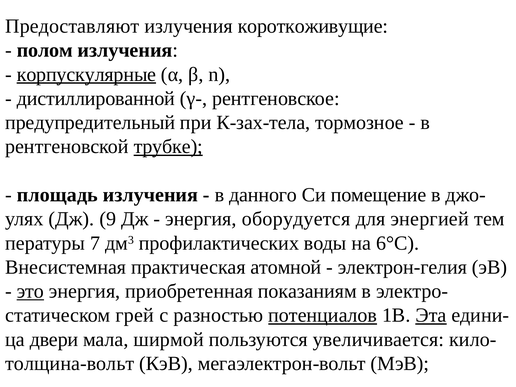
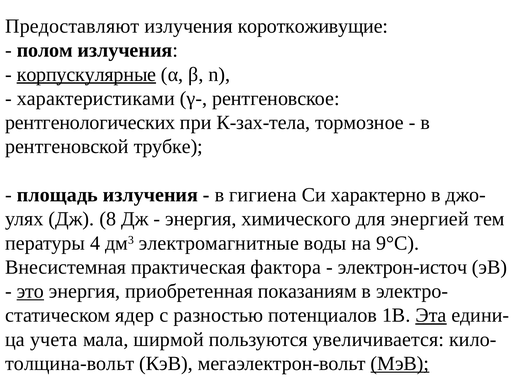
дистиллированной: дистиллированной -> характеристиками
предупредительный: предупредительный -> рентгенологических
трубке underline: present -> none
данного: данного -> гигиена
помещение: помещение -> характерно
9: 9 -> 8
оборудуется: оборудуется -> химического
7: 7 -> 4
профилактических: профилактических -> электромагнитные
6°С: 6°С -> 9°С
атомной: атомной -> фактора
электрон-гелия: электрон-гелия -> электрон-источ
грей: грей -> ядер
потенциалов underline: present -> none
двери: двери -> учета
МэВ underline: none -> present
